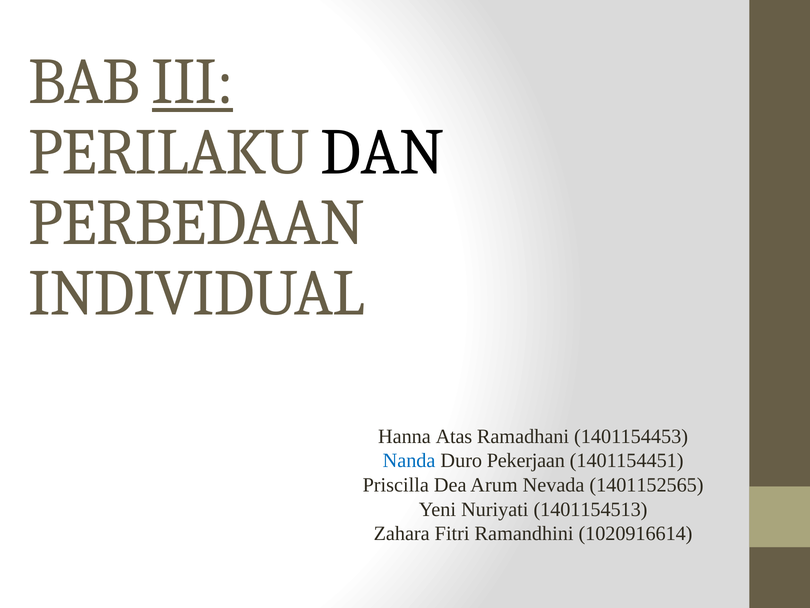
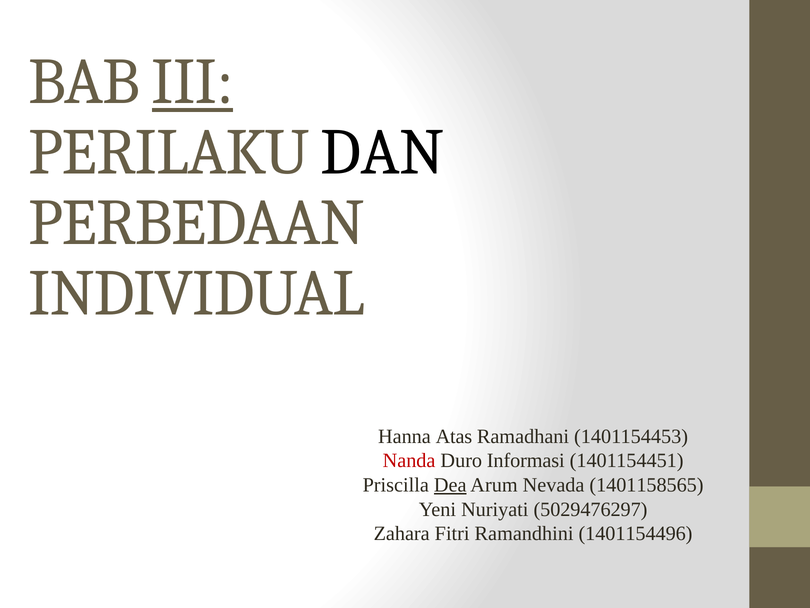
Nanda colour: blue -> red
Pekerjaan: Pekerjaan -> Informasi
Dea underline: none -> present
1401152565: 1401152565 -> 1401158565
1401154513: 1401154513 -> 5029476297
1020916614: 1020916614 -> 1401154496
